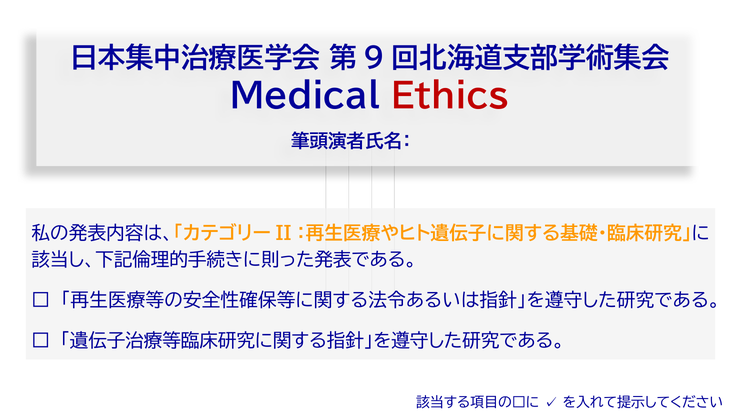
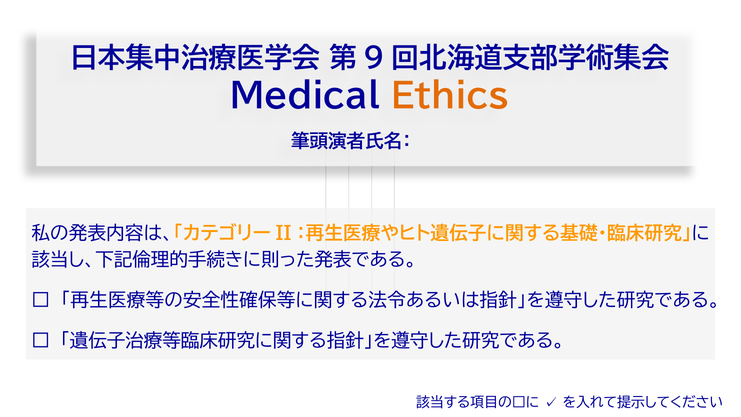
Ethics colour: red -> orange
